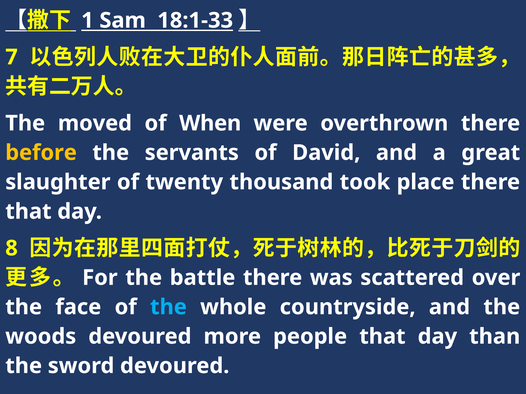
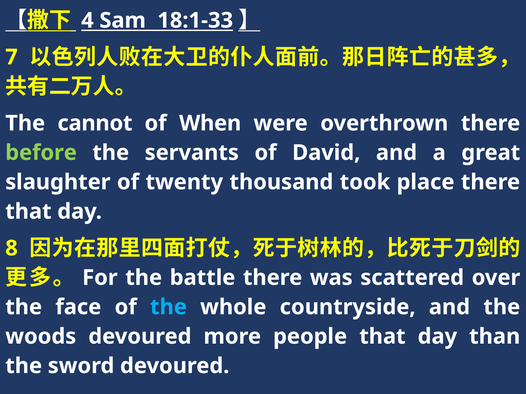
1: 1 -> 4
moved: moved -> cannot
before colour: yellow -> light green
